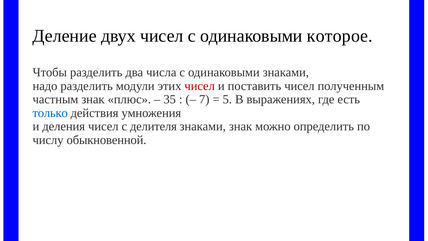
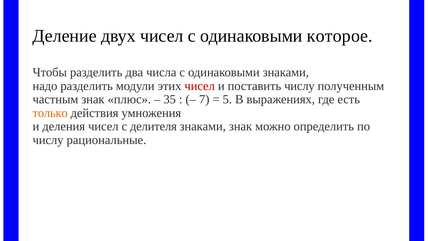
поставить чисел: чисел -> числу
только colour: blue -> orange
обыкновенной: обыкновенной -> рациональные
